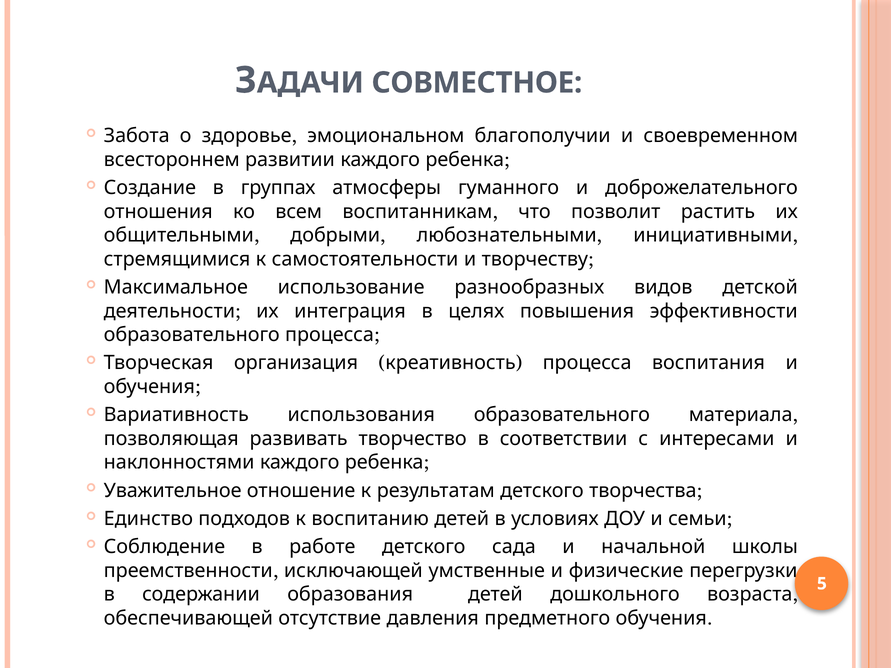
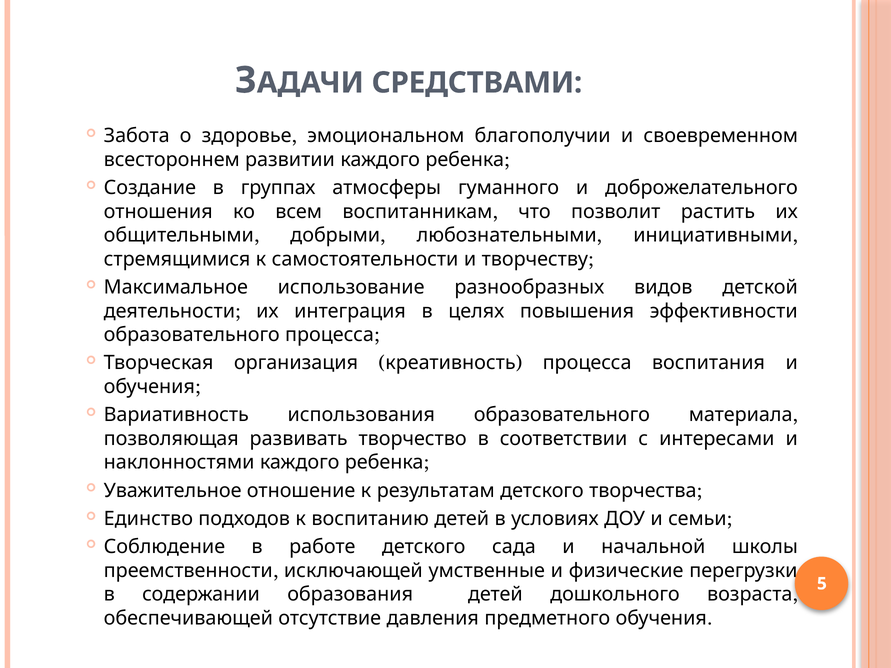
СОВМЕСТНОЕ: СОВМЕСТНОЕ -> СРЕДСТВАМИ
